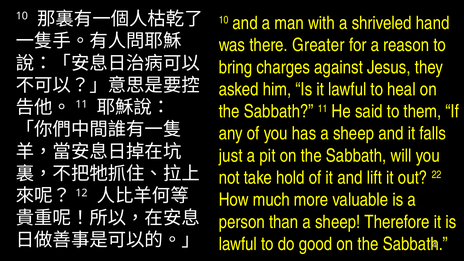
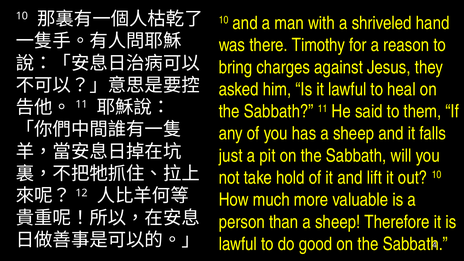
Greater: Greater -> Timothy
out 22: 22 -> 10
